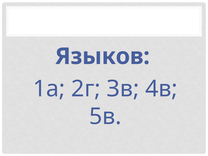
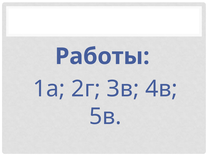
Языков: Языков -> Работы
